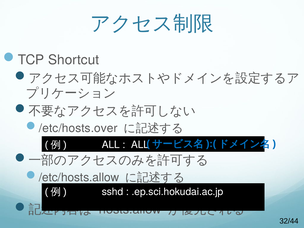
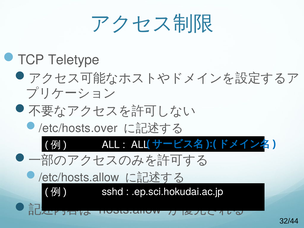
Shortcut: Shortcut -> Teletype
